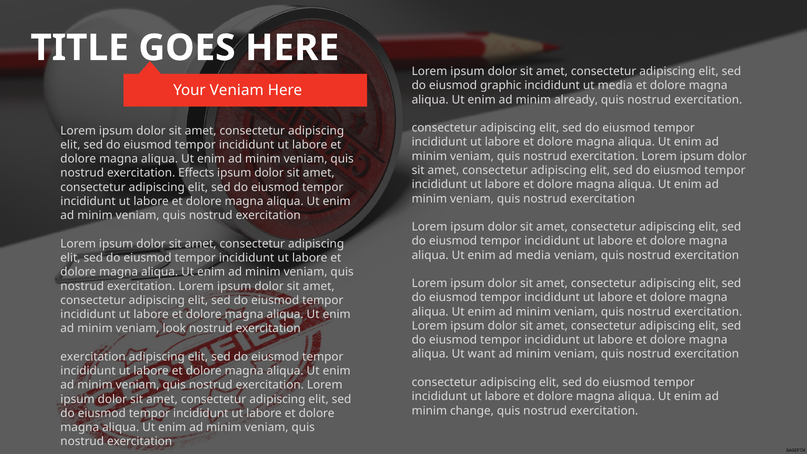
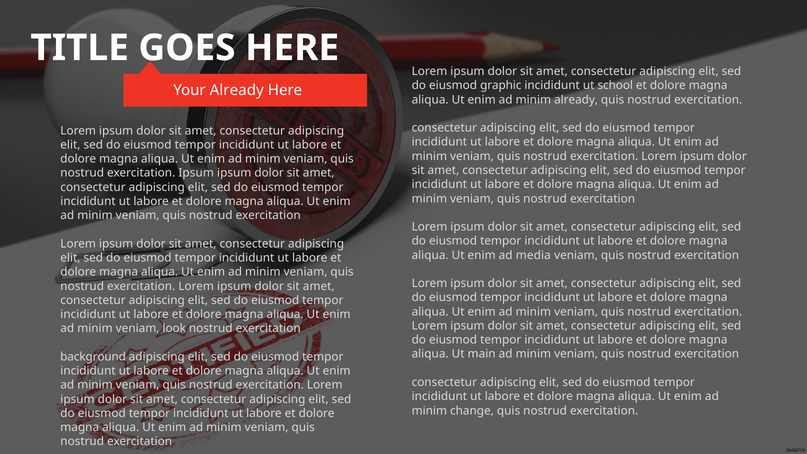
ut media: media -> school
Your Veniam: Veniam -> Already
exercitation Effects: Effects -> Ipsum
want: want -> main
exercitation at (93, 357): exercitation -> background
